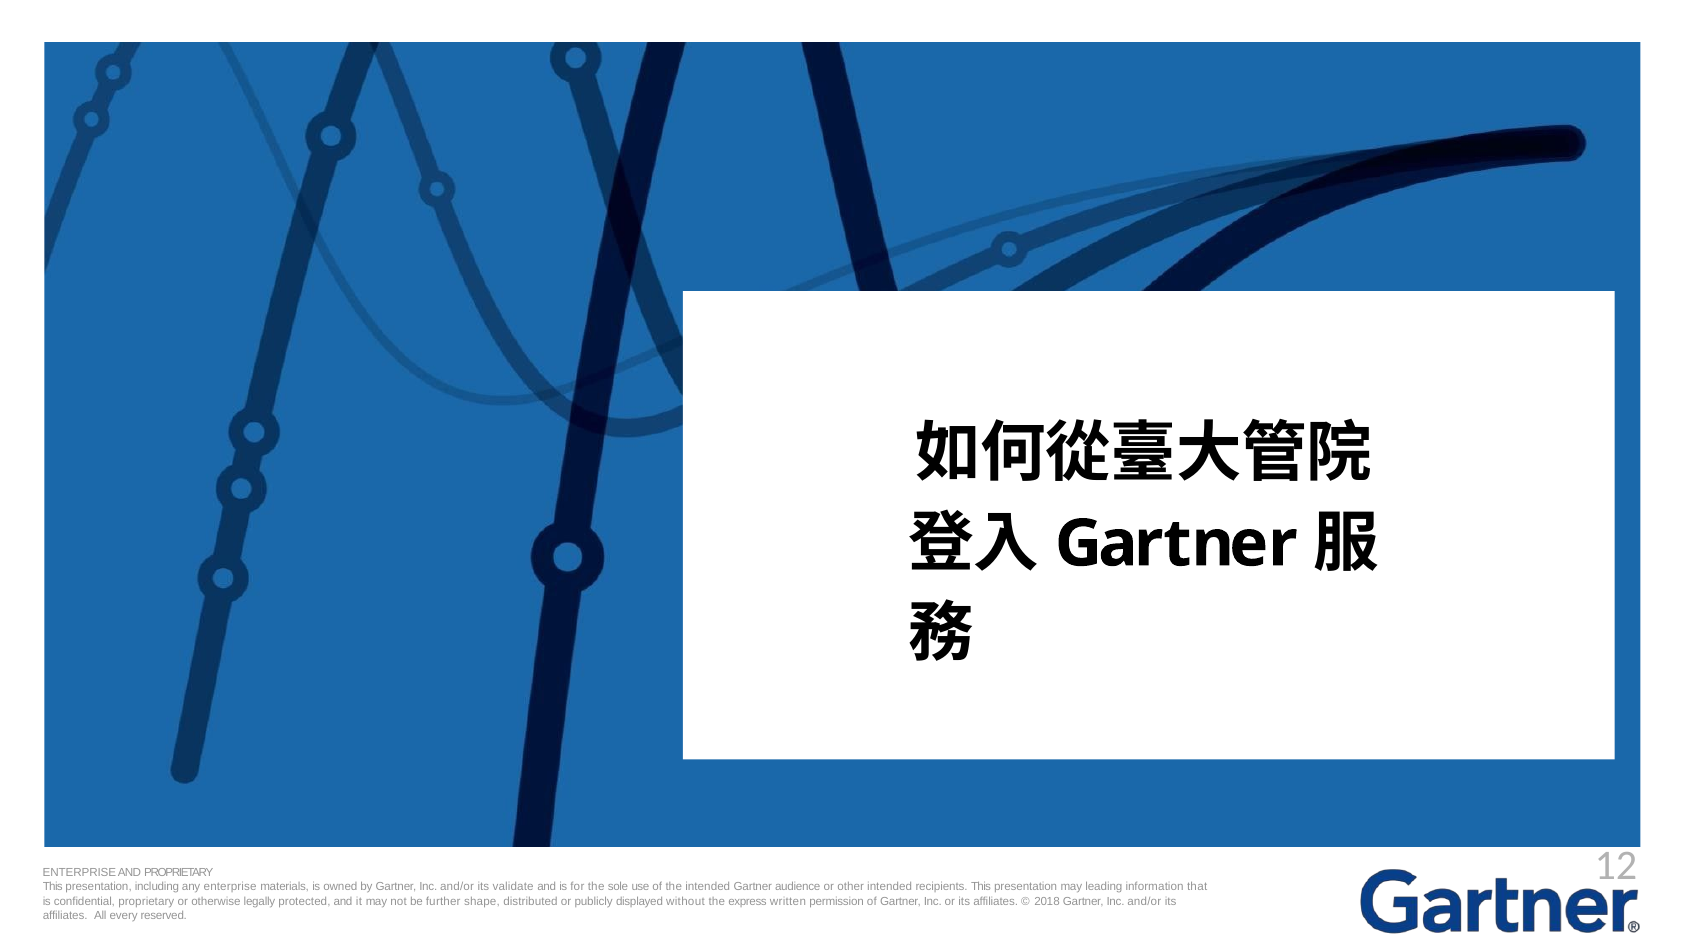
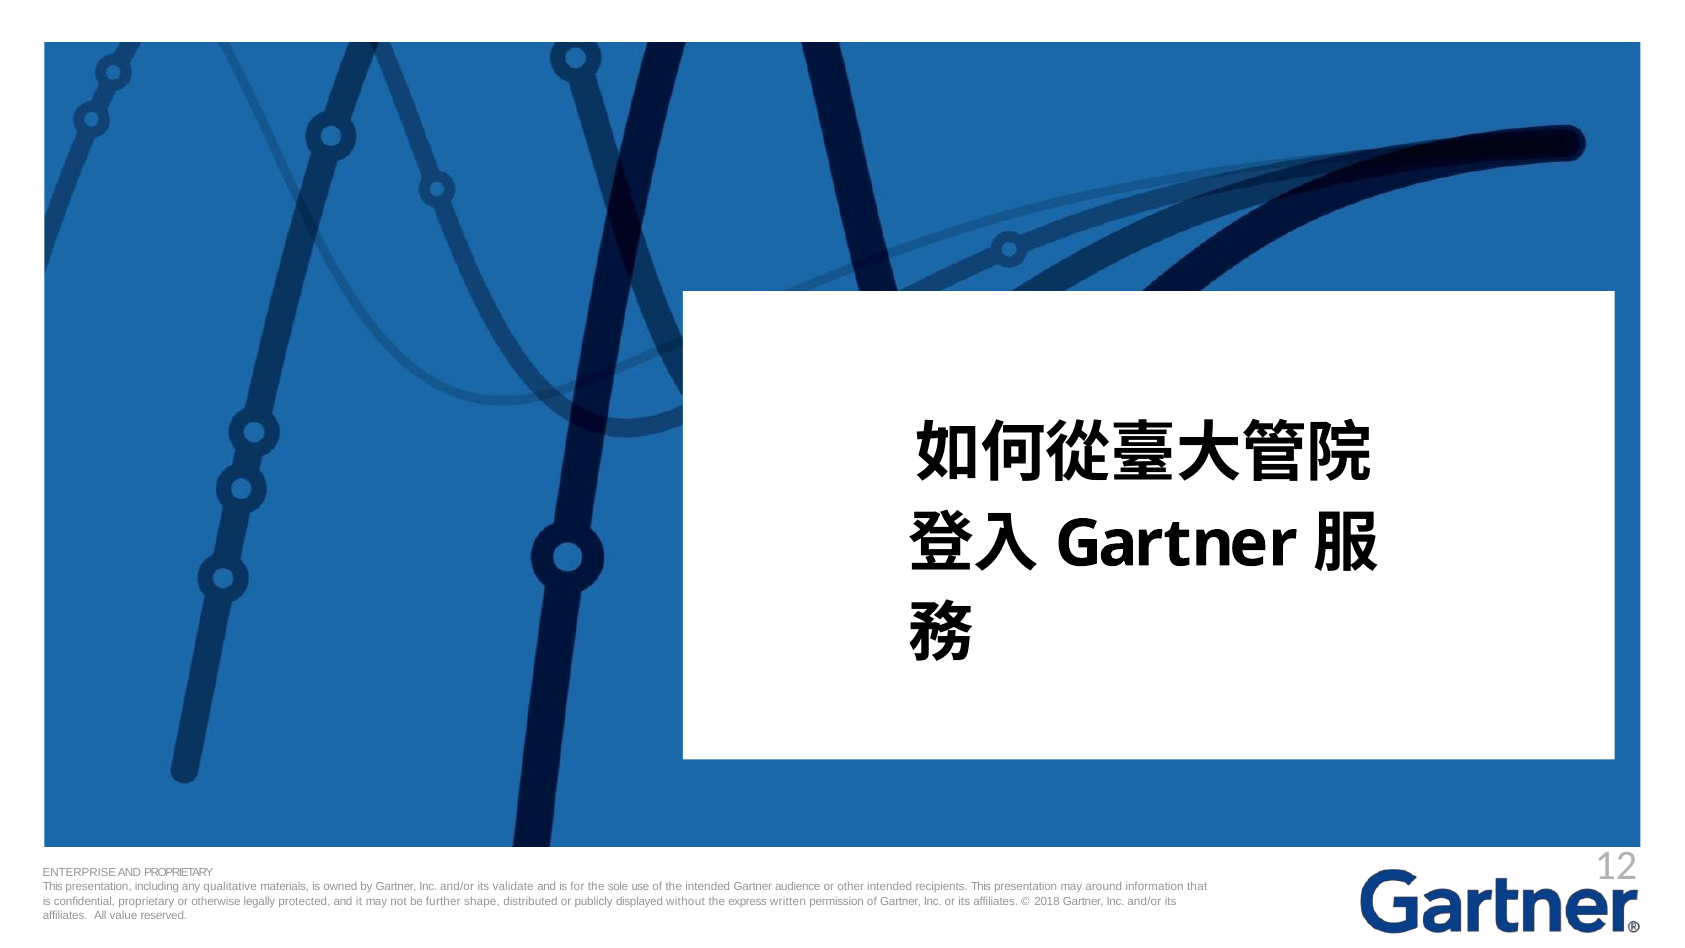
any enterprise: enterprise -> qualitative
leading: leading -> around
every: every -> value
